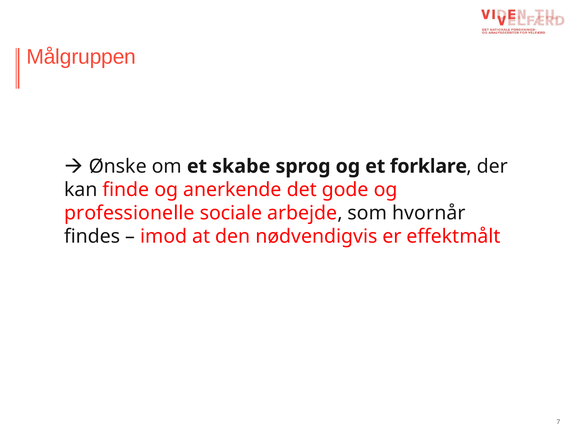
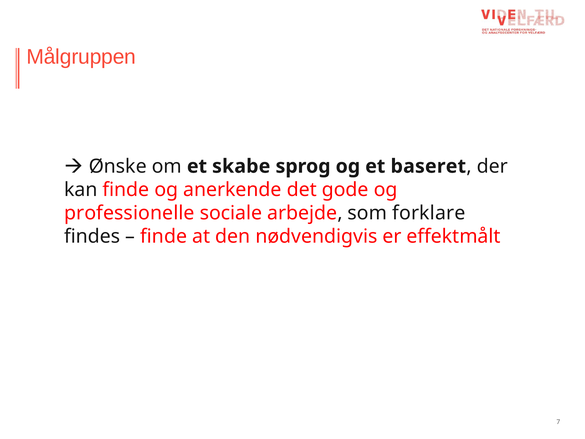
forklare: forklare -> baseret
hvornår: hvornår -> forklare
imod at (164, 236): imod -> finde
